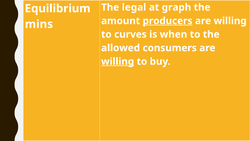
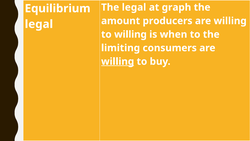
producers underline: present -> none
mins at (39, 24): mins -> legal
to curves: curves -> willing
allowed: allowed -> limiting
